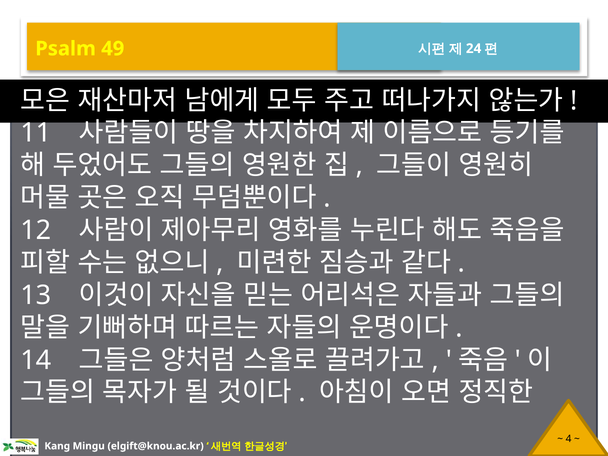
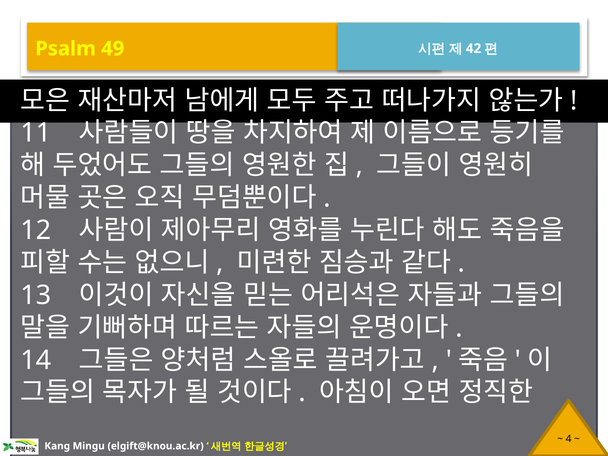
24: 24 -> 42
